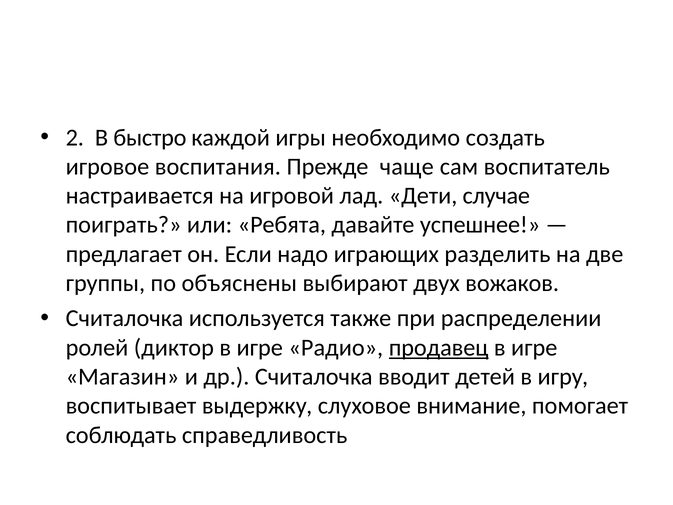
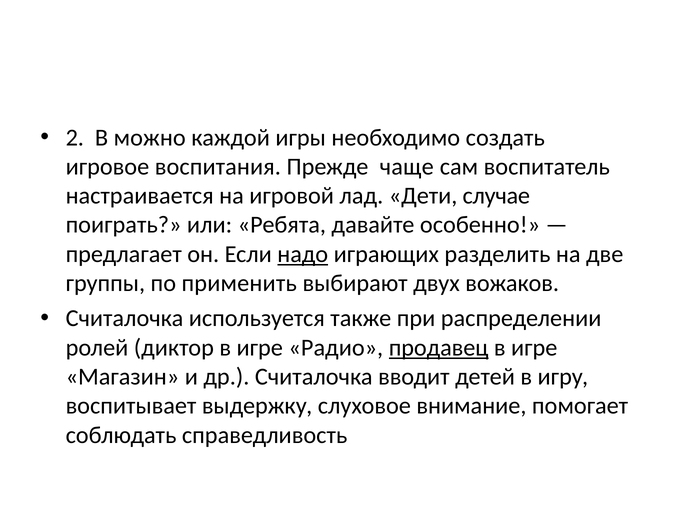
быстро: быстро -> можно
успешнее: успешнее -> особенно
надо underline: none -> present
объяснены: объяснены -> применить
